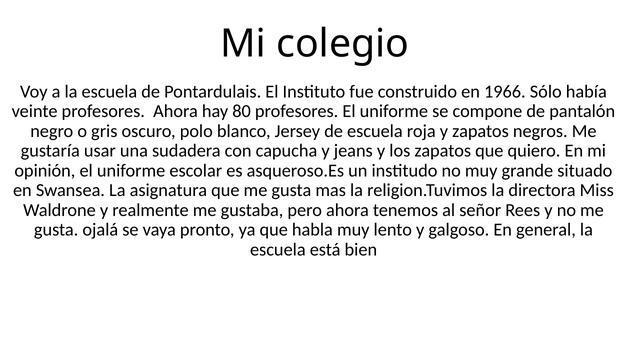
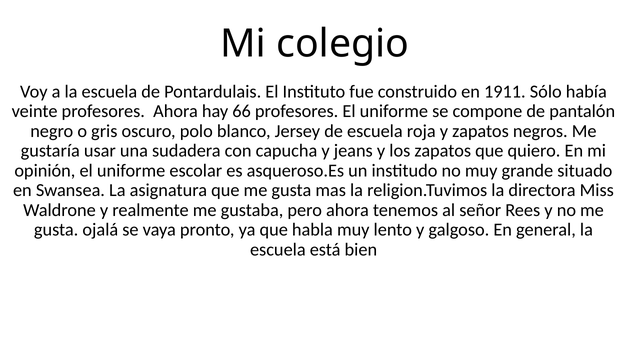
1966: 1966 -> 1911
80: 80 -> 66
